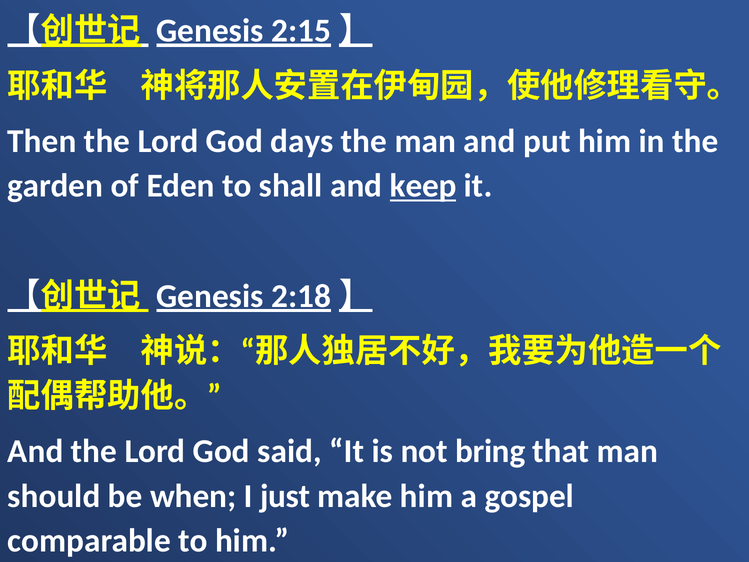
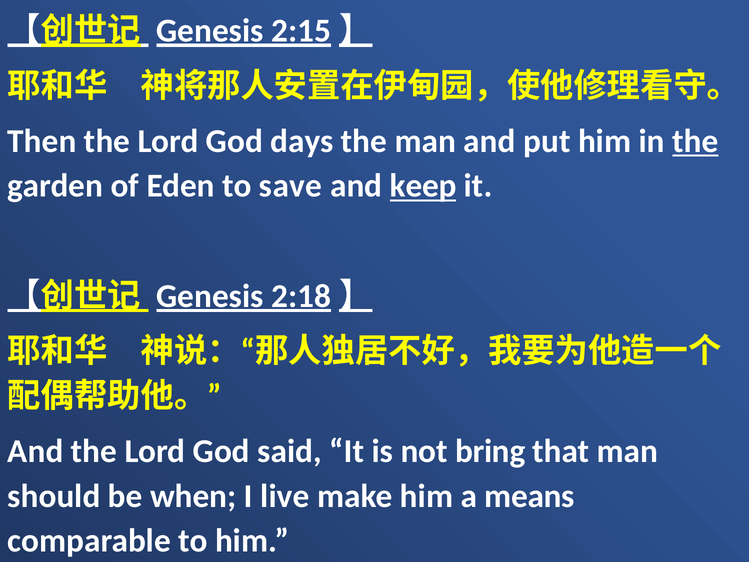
the at (695, 141) underline: none -> present
shall: shall -> save
just: just -> live
gospel: gospel -> means
